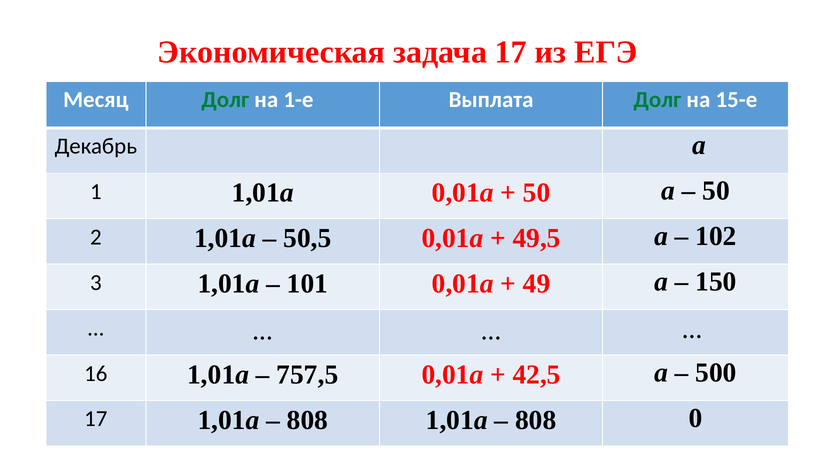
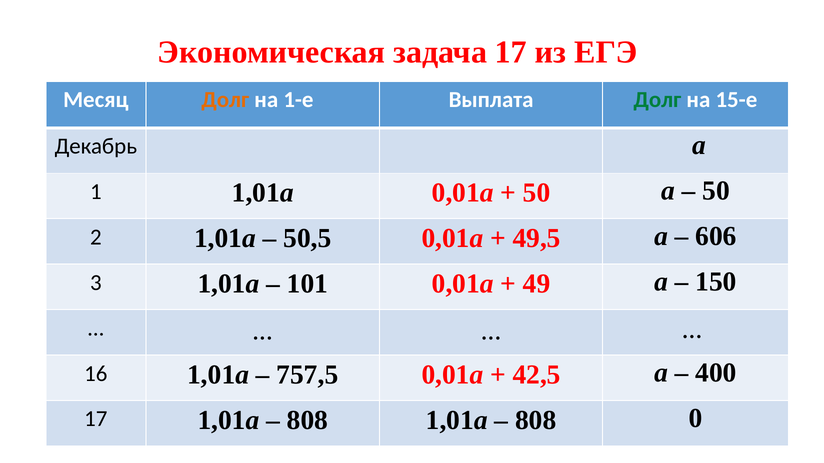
Долг at (225, 100) colour: green -> orange
102: 102 -> 606
500: 500 -> 400
